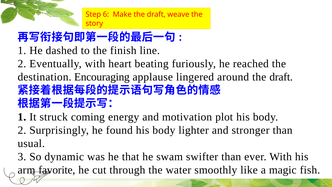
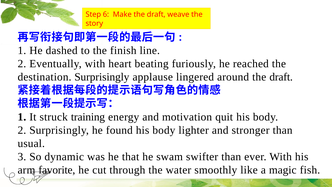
destination Encouraging: Encouraging -> Surprisingly
coming: coming -> training
plot: plot -> quit
